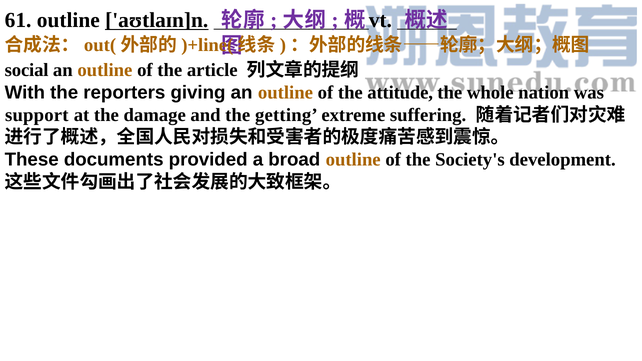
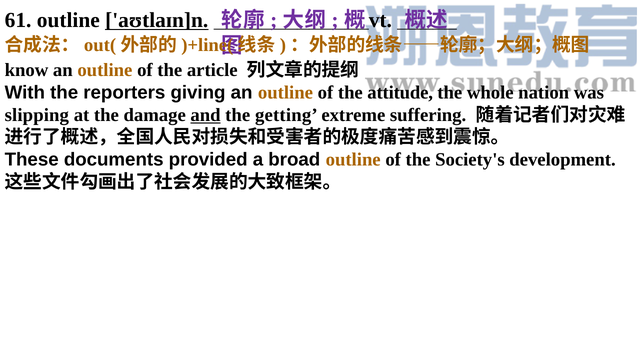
social: social -> know
support: support -> slipping
and underline: none -> present
